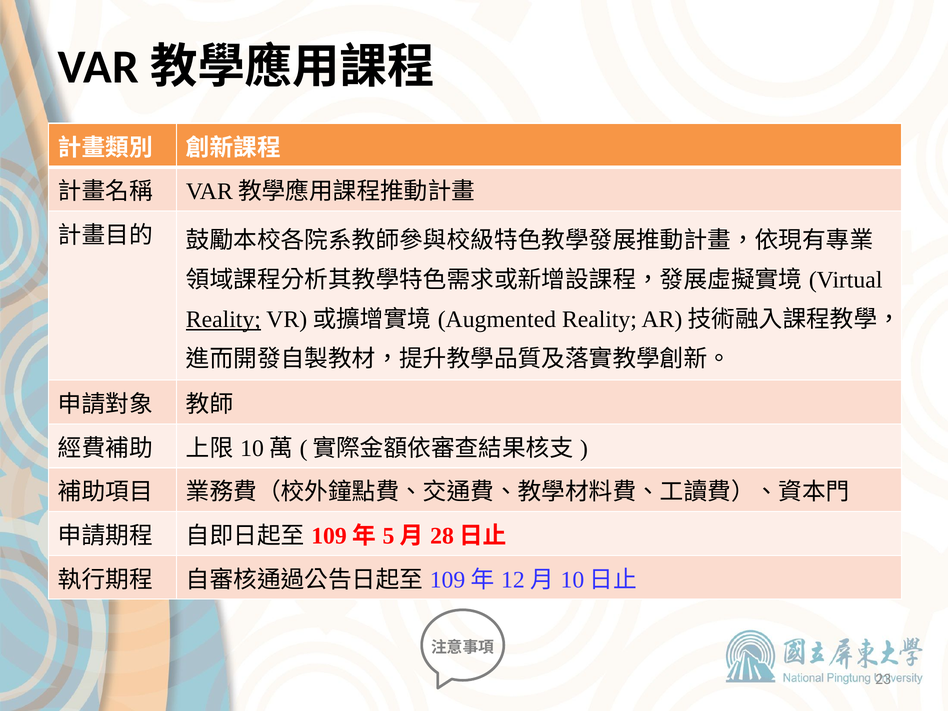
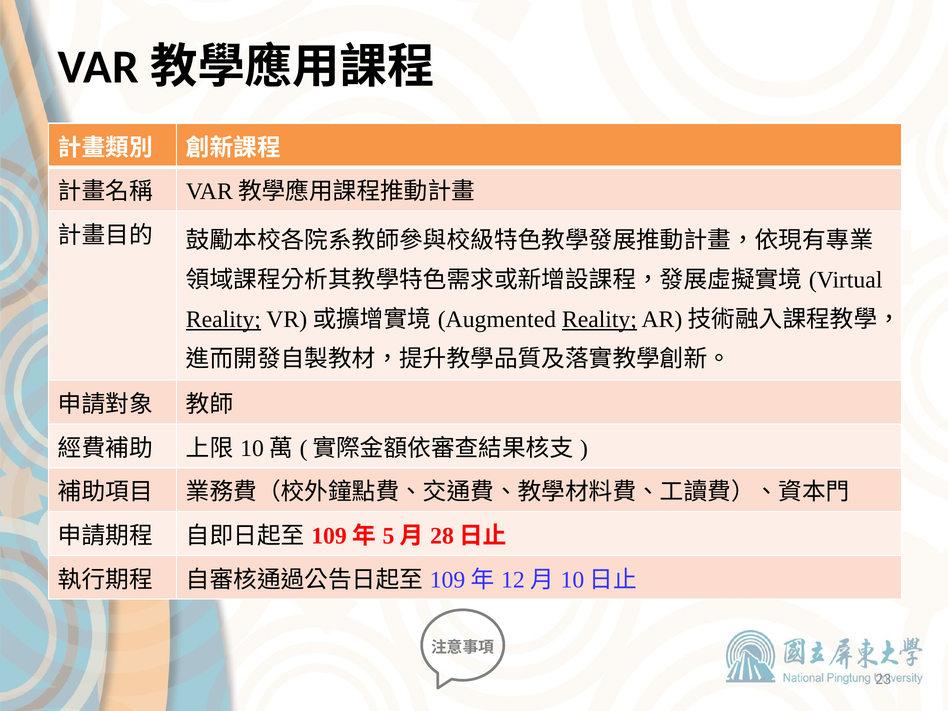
Reality at (599, 319) underline: none -> present
